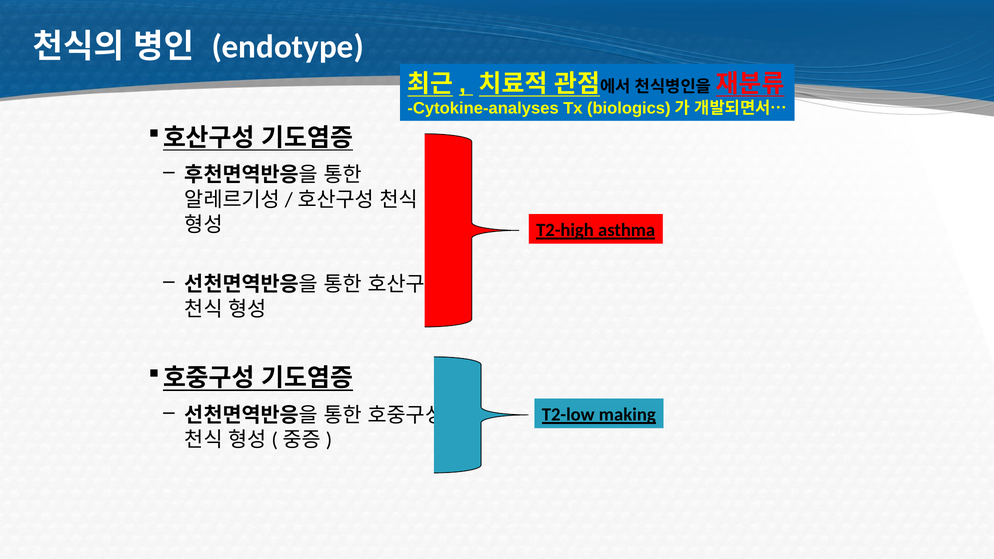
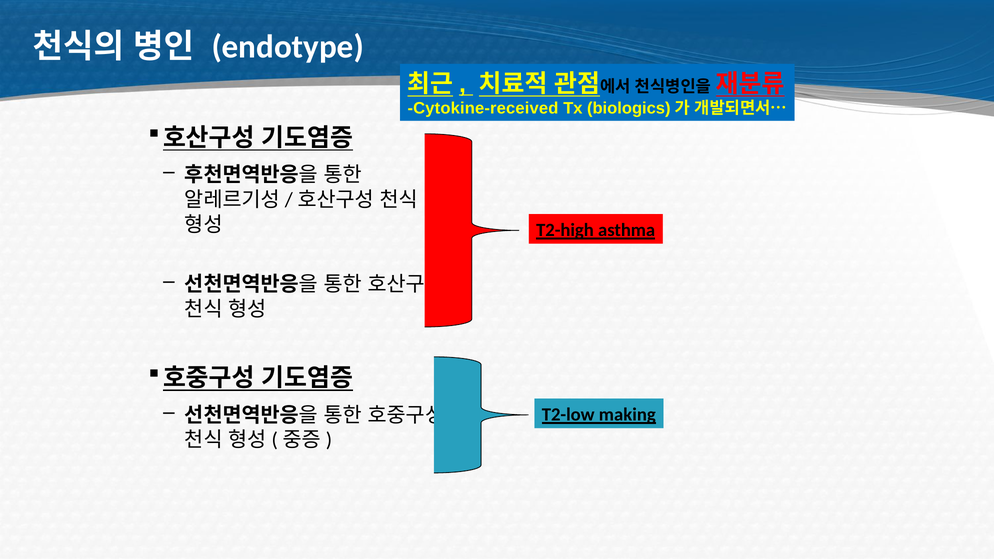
Cytokine-analyses: Cytokine-analyses -> Cytokine-received
